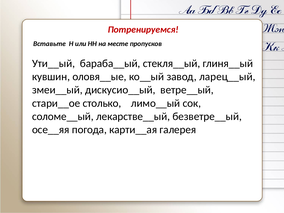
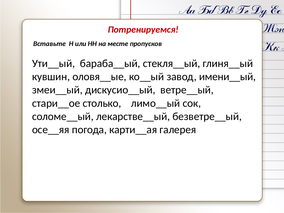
ларец__ый: ларец__ый -> имени__ый
